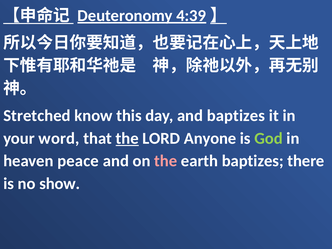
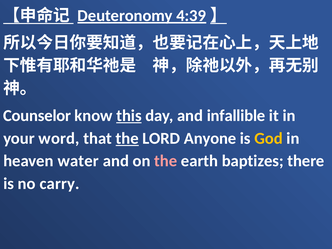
Stretched: Stretched -> Counselor
this underline: none -> present
and baptizes: baptizes -> infallible
God colour: light green -> yellow
peace: peace -> water
show: show -> carry
